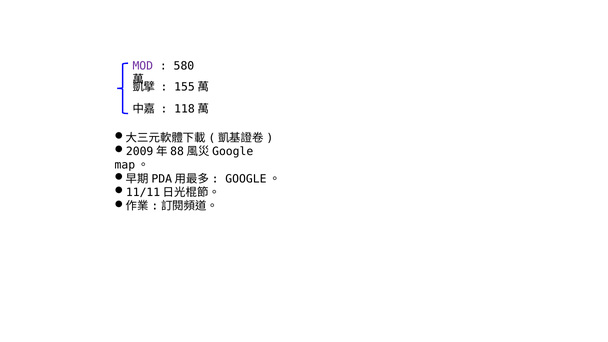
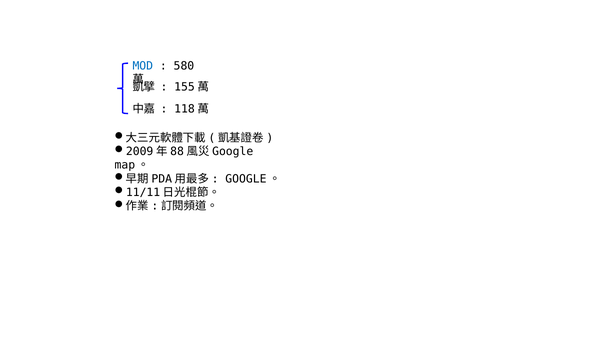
MOD colour: purple -> blue
